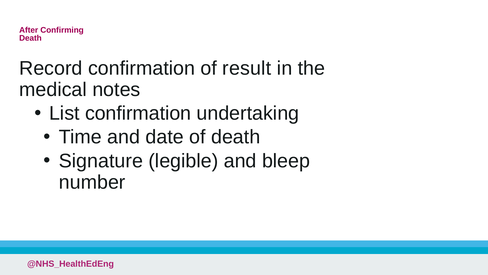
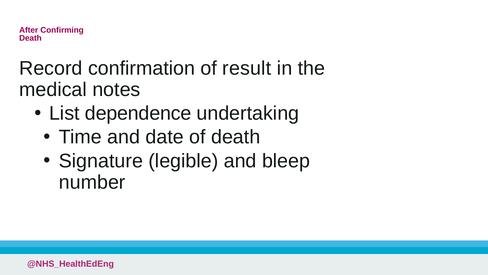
List confirmation: confirmation -> dependence
